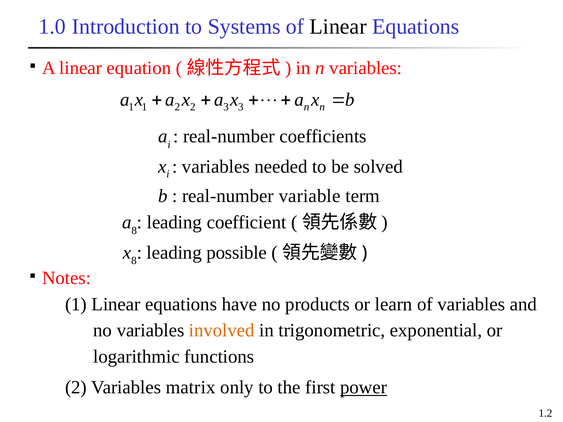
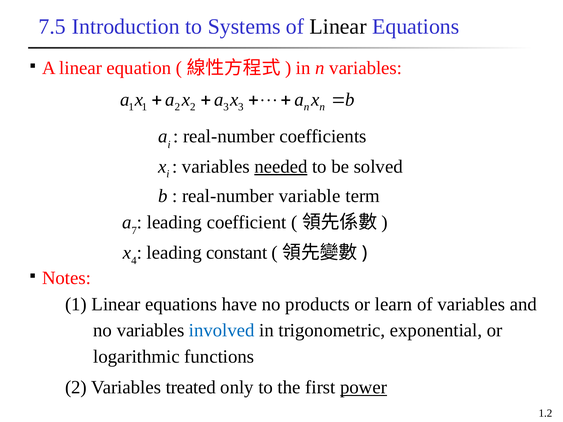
1.0: 1.0 -> 7.5
needed underline: none -> present
a 8: 8 -> 7
8 at (134, 261): 8 -> 4
possible: possible -> constant
involved colour: orange -> blue
matrix: matrix -> treated
